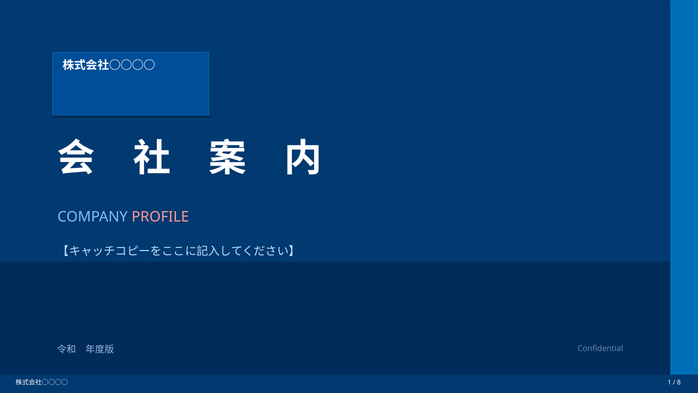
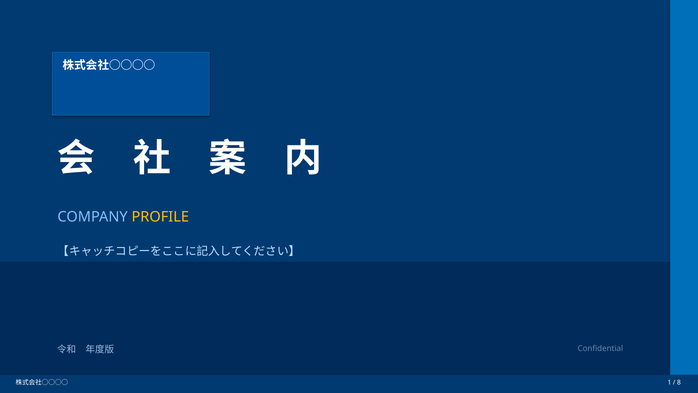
PROFILE colour: pink -> yellow
